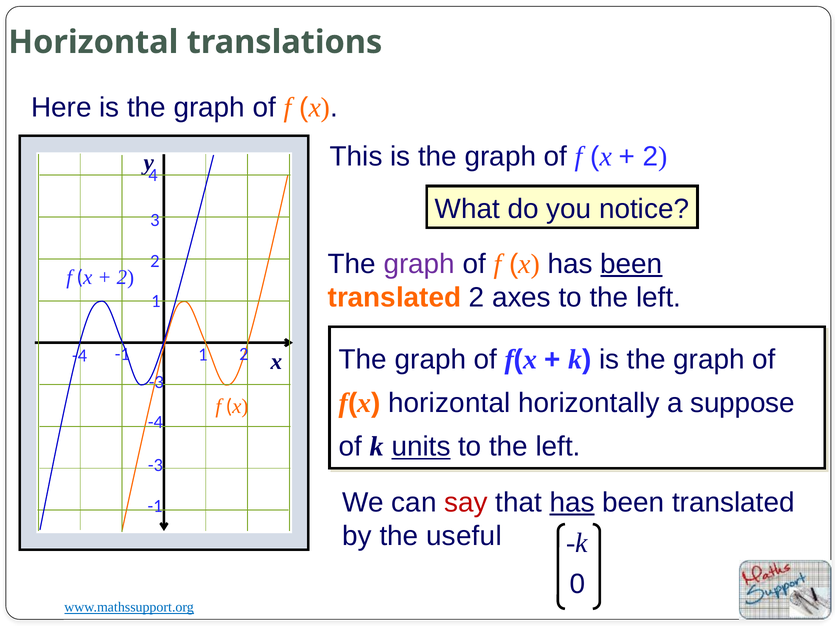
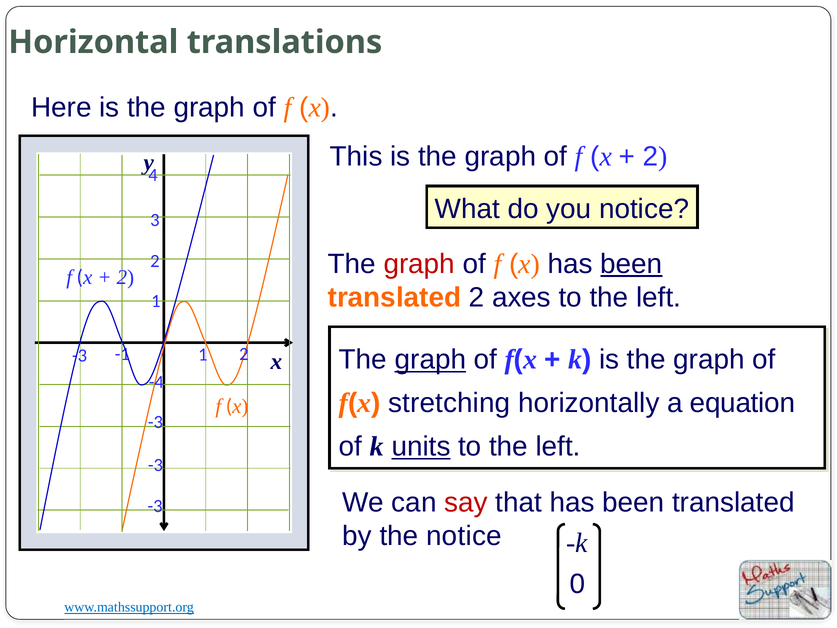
graph at (419, 264) colour: purple -> red
graph at (430, 359) underline: none -> present
-4 at (80, 355): -4 -> -3
-3 at (156, 382): -3 -> -4
f(x horizontal: horizontal -> stretching
suppose: suppose -> equation
-4 at (155, 422): -4 -> -3
has at (572, 502) underline: present -> none
-1 at (155, 506): -1 -> -3
the useful: useful -> notice
